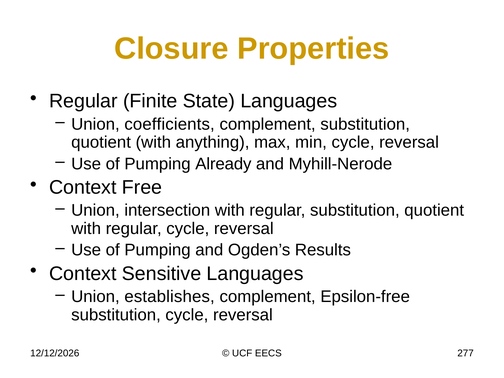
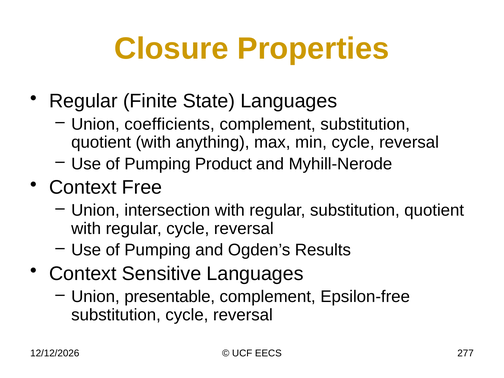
Already: Already -> Product
establishes: establishes -> presentable
